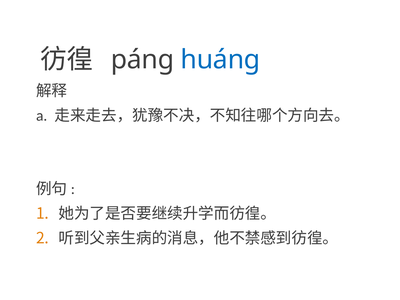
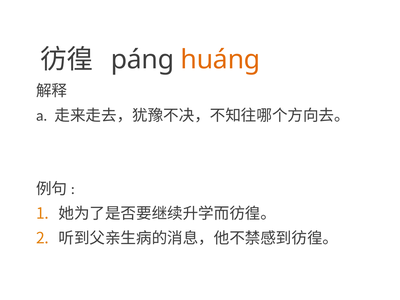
huáng colour: blue -> orange
